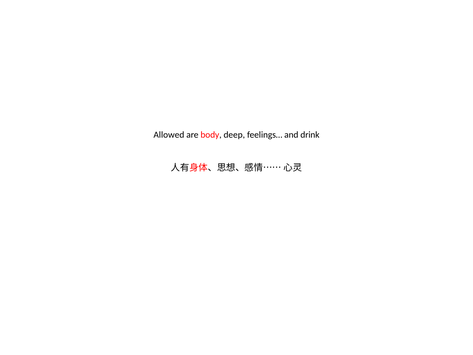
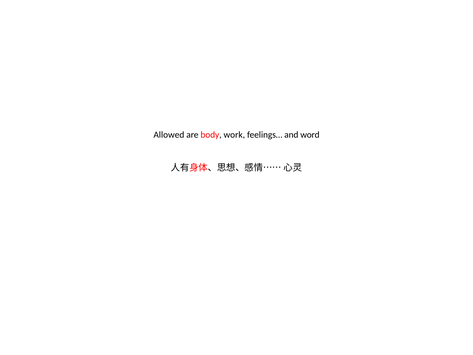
deep: deep -> work
drink: drink -> word
